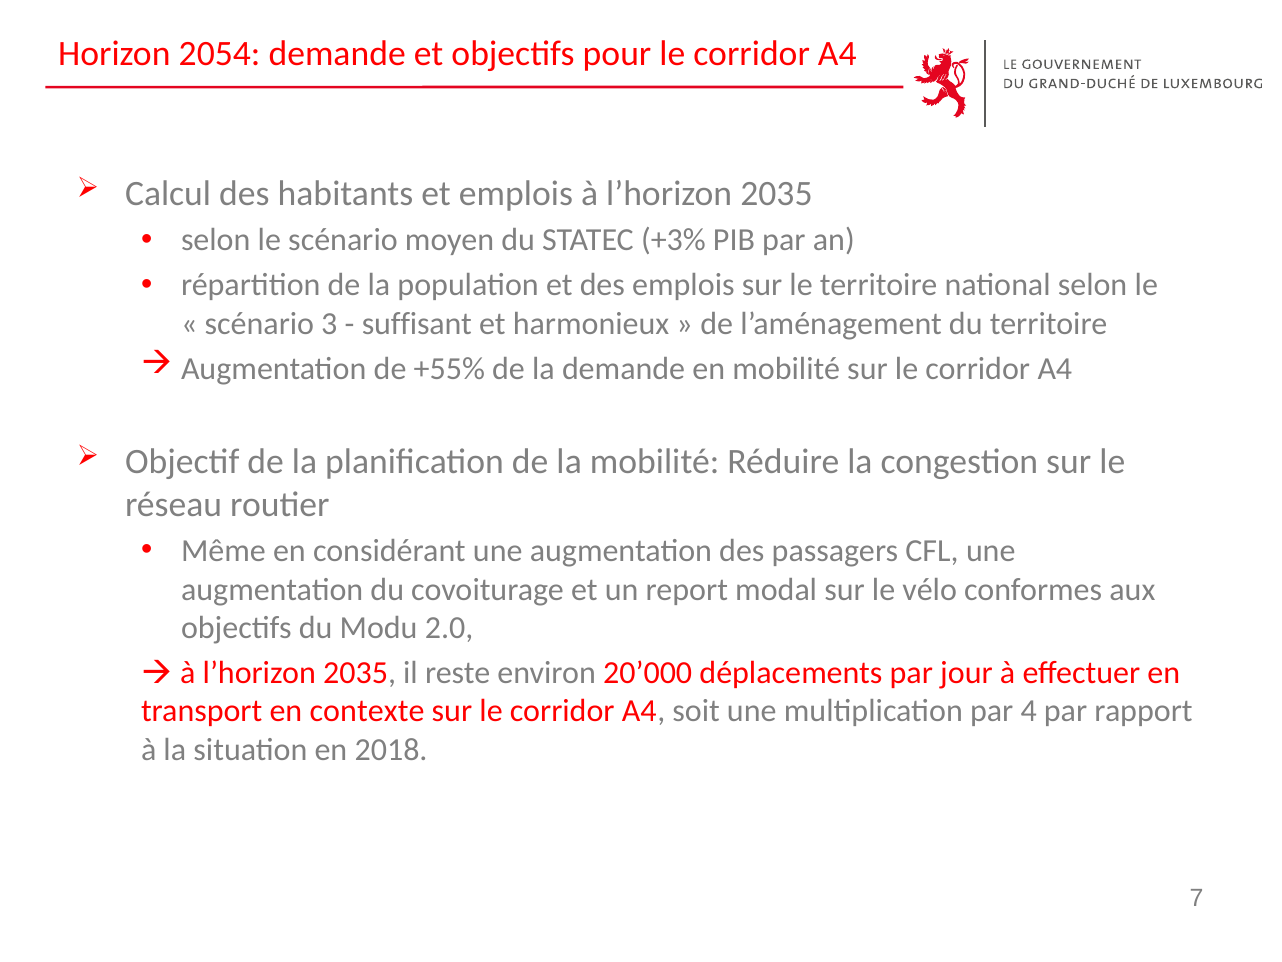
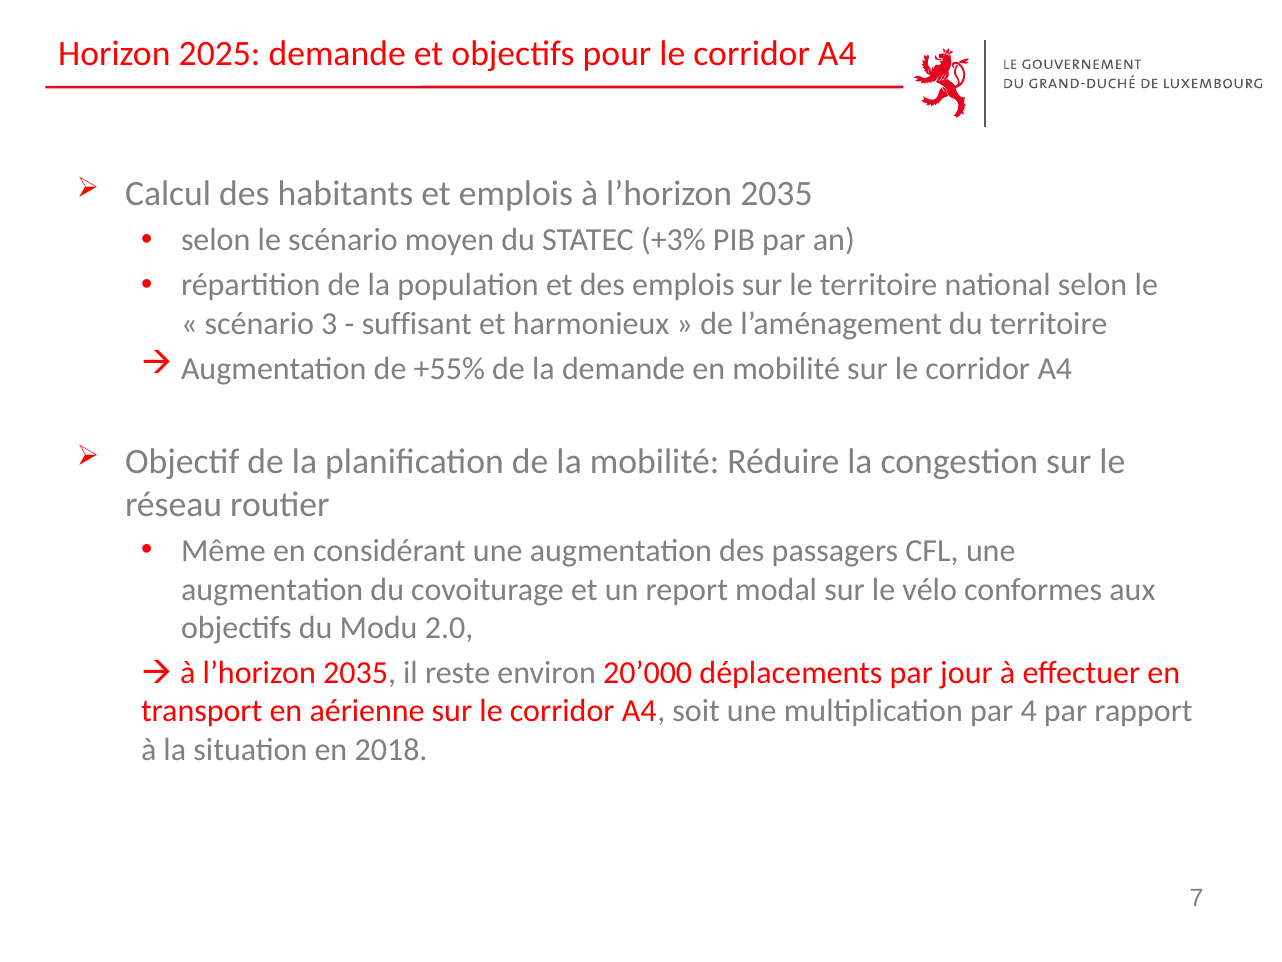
2054: 2054 -> 2025
contexte: contexte -> aérienne
